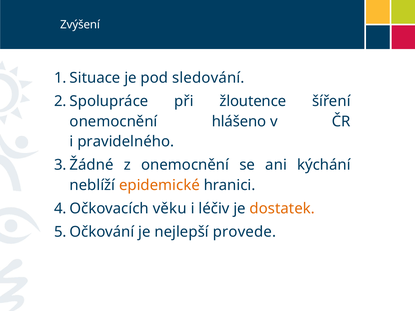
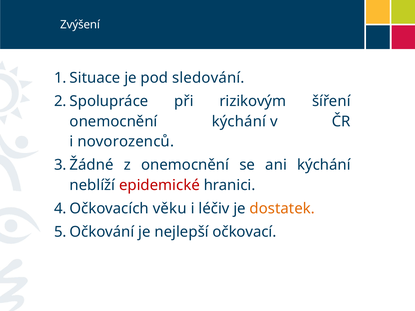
žloutence: žloutence -> rizikovým
onemocnění hlášeno: hlášeno -> kýchání
pravidelného: pravidelného -> novorozenců
epidemické colour: orange -> red
provede: provede -> očkovací
